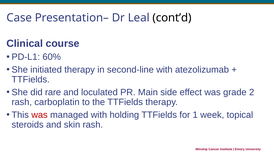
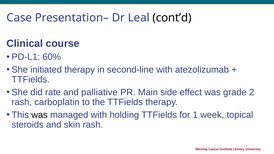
rare: rare -> rate
loculated: loculated -> palliative
was at (39, 115) colour: red -> black
